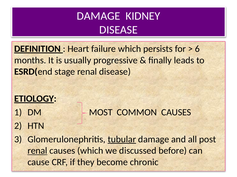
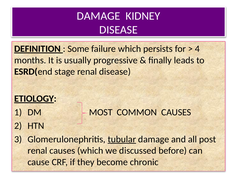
Heart: Heart -> Some
6: 6 -> 4
renal at (37, 151) underline: present -> none
